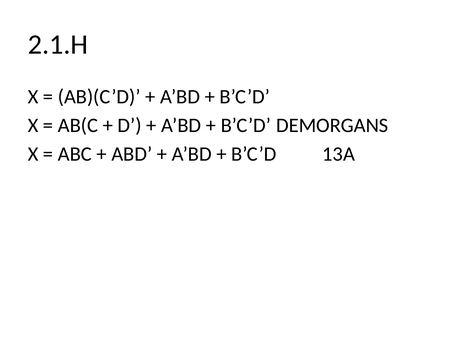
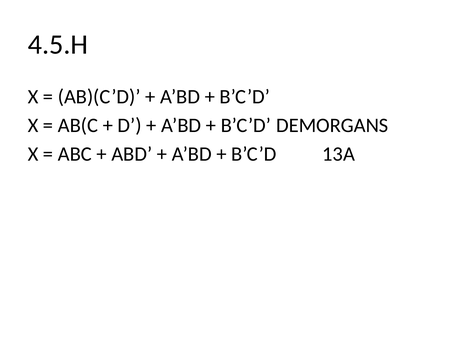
2.1.H: 2.1.H -> 4.5.H
